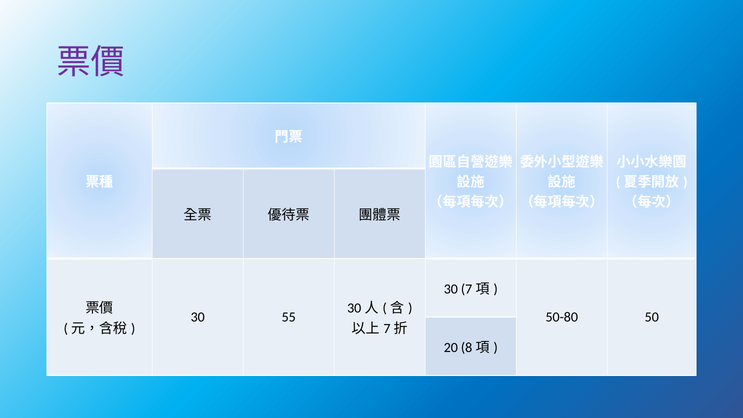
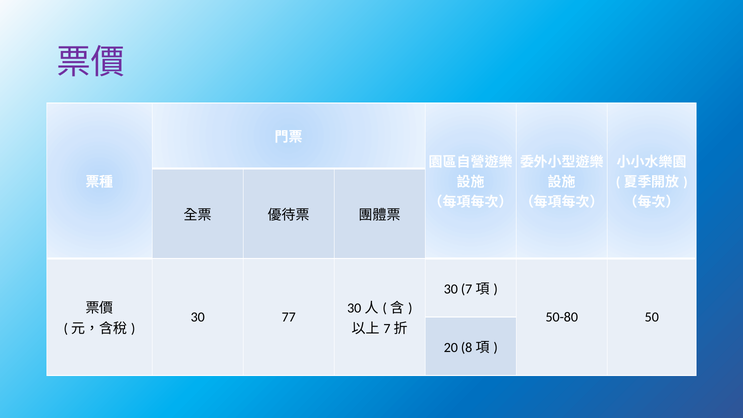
55: 55 -> 77
